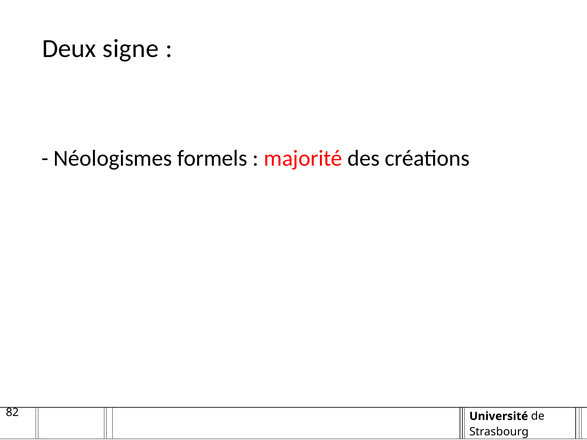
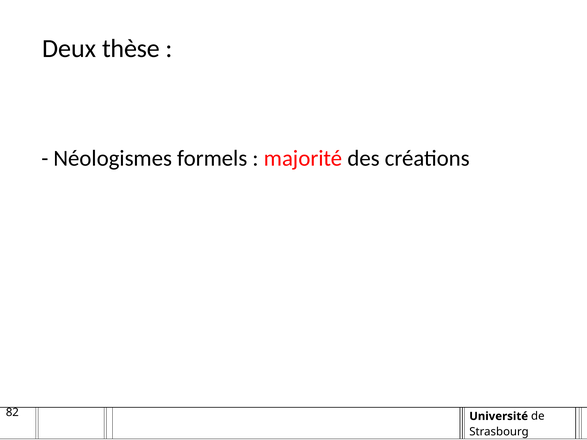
signe: signe -> thèse
